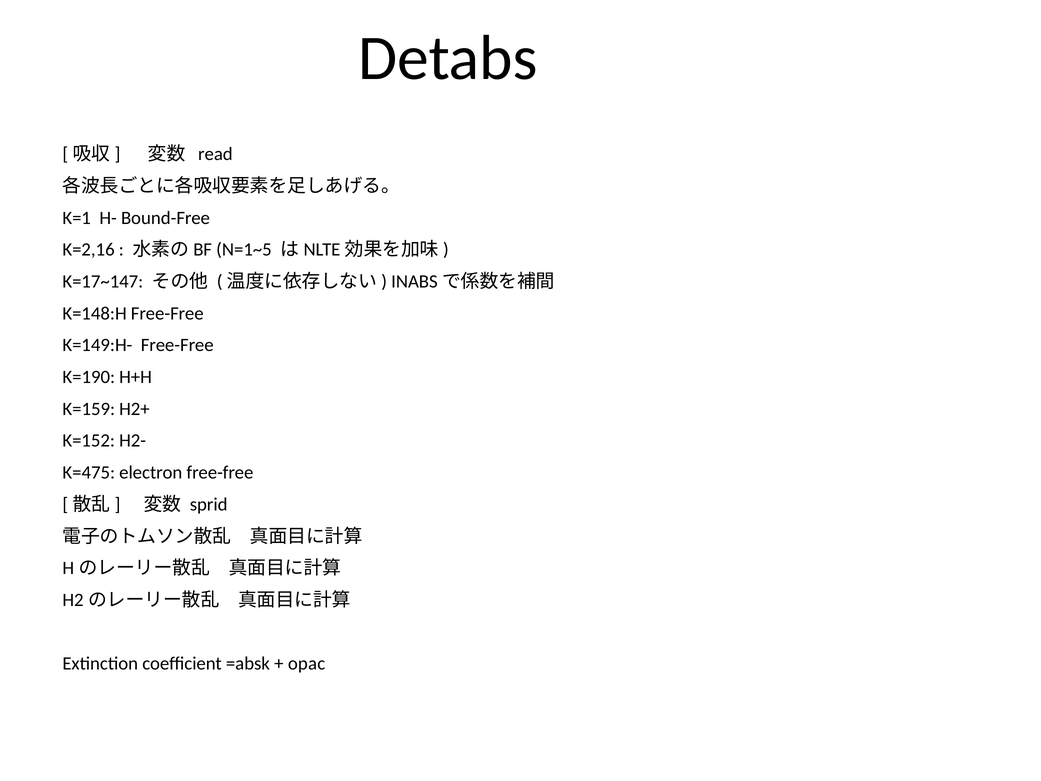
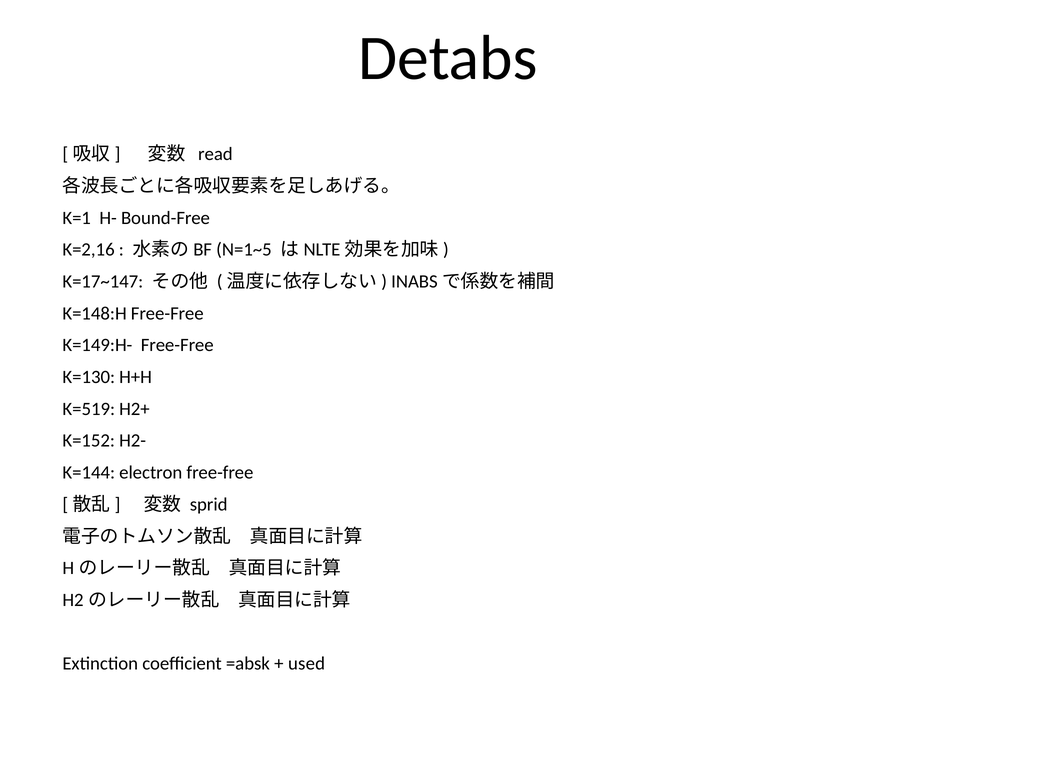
K=190: K=190 -> K=130
K=159: K=159 -> K=519
K=475: K=475 -> K=144
opac: opac -> used
